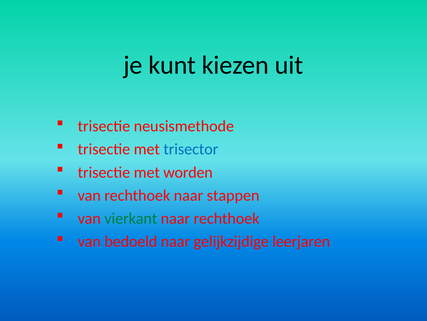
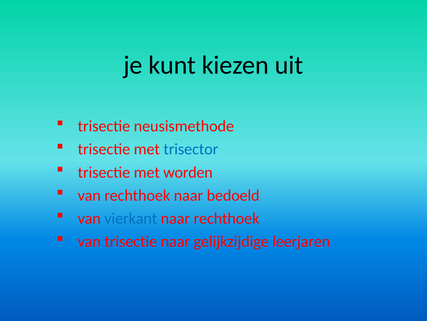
stappen: stappen -> bedoeld
vierkant colour: green -> blue
van bedoeld: bedoeld -> trisectie
